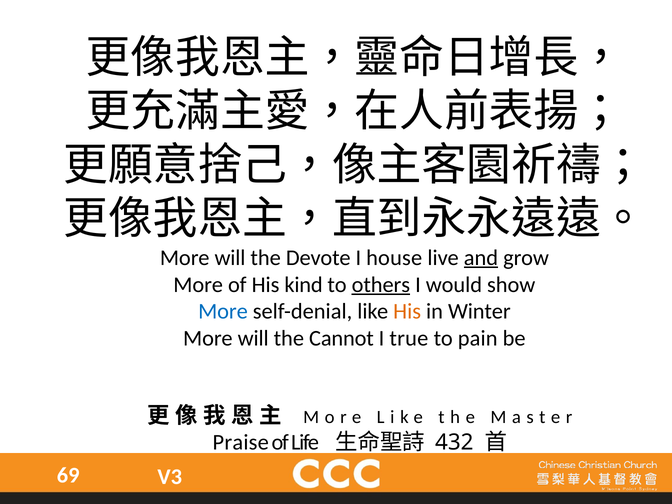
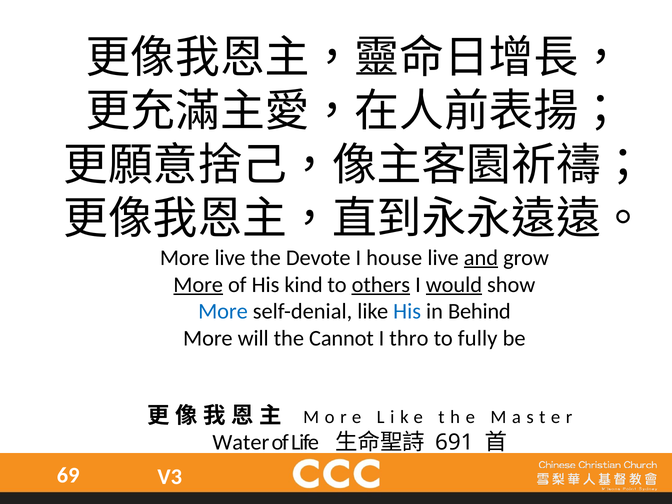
will at (230, 258): will -> live
More at (198, 285) underline: none -> present
would underline: none -> present
His at (407, 312) colour: orange -> blue
Winter: Winter -> Behind
true: true -> thro
pain: pain -> fully
Praise: Praise -> Water
432: 432 -> 691
